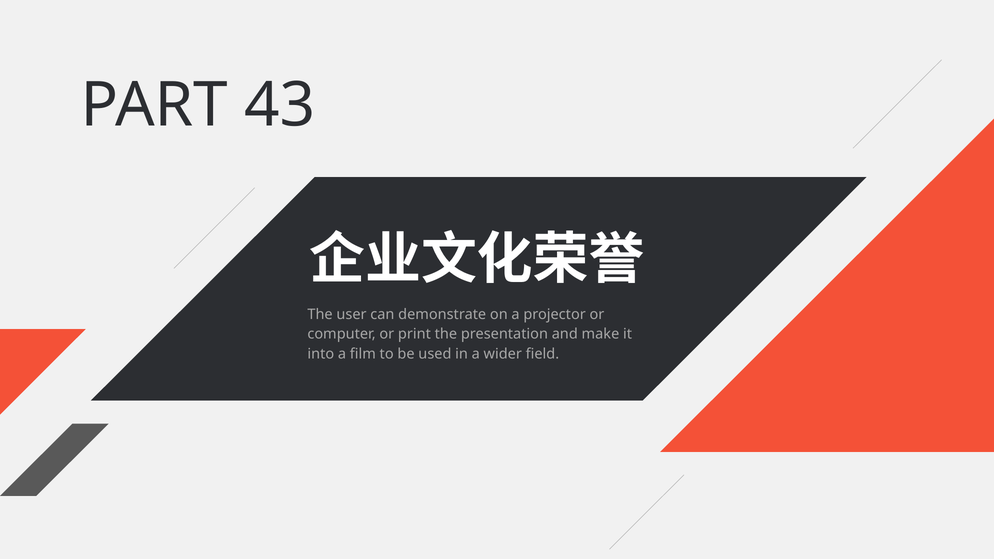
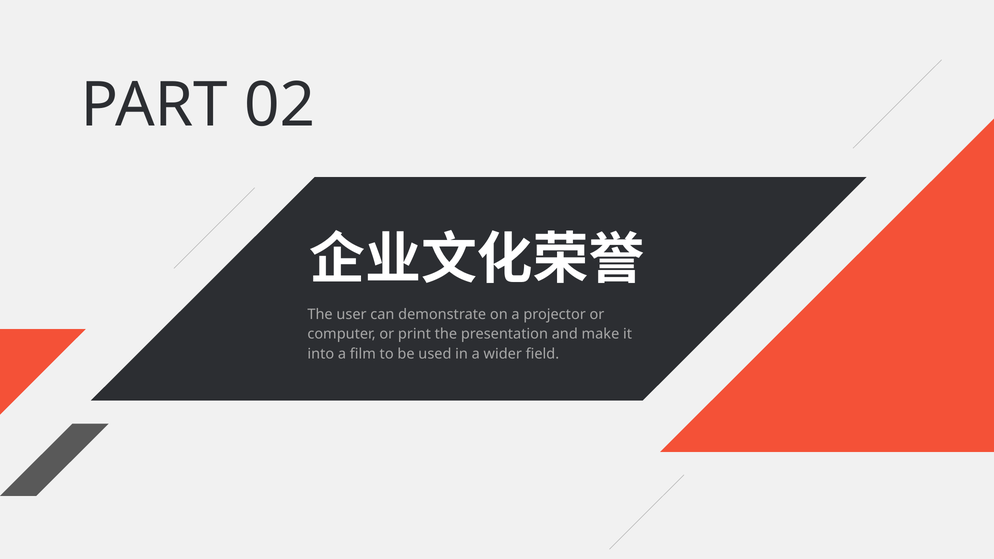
43: 43 -> 02
